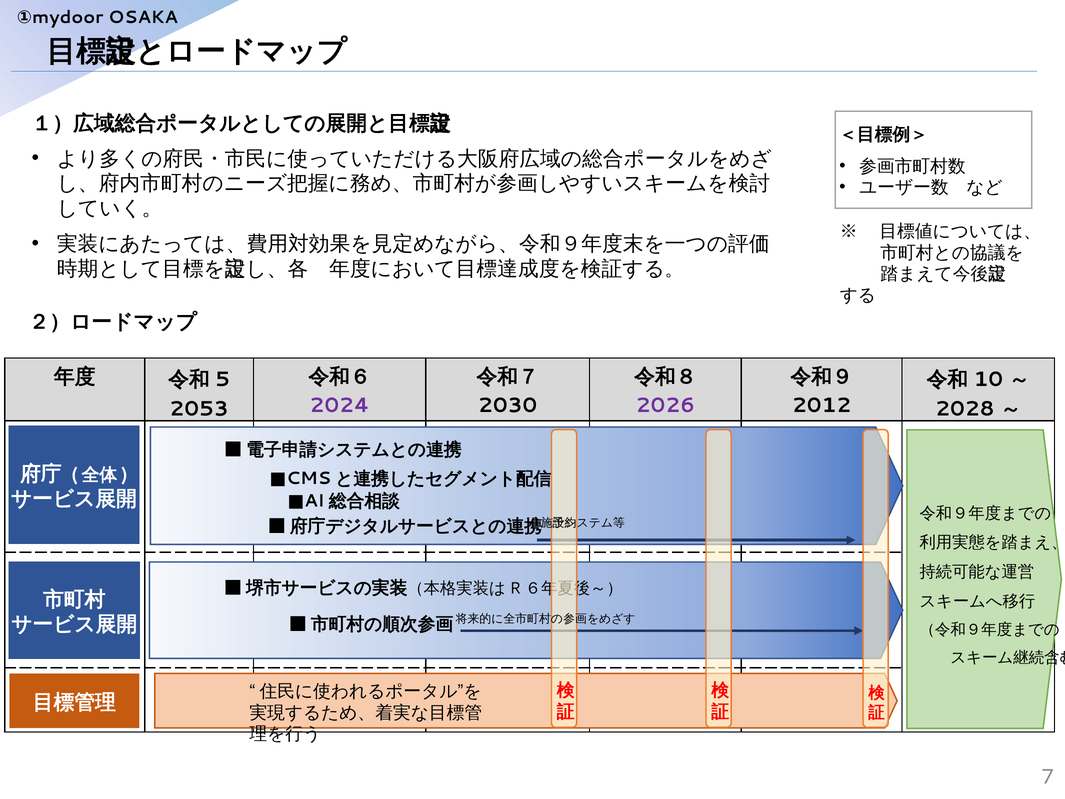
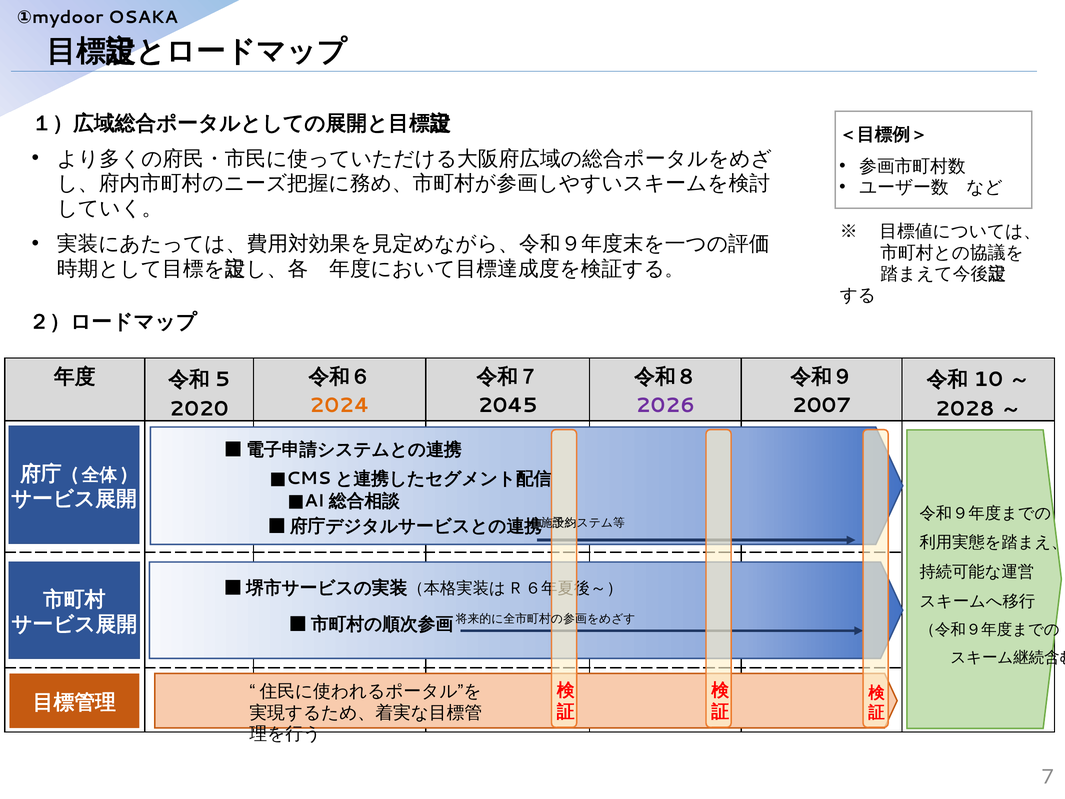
2024 colour: purple -> orange
2030: 2030 -> 2045
2012: 2012 -> 2007
2053: 2053 -> 2020
